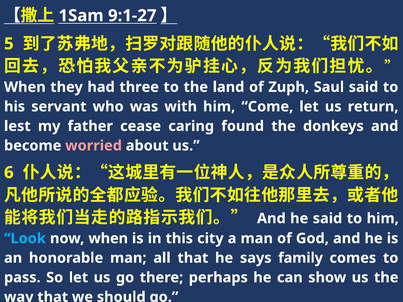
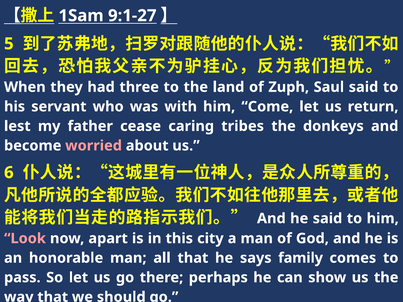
found: found -> tribes
Look colour: light blue -> pink
now when: when -> apart
